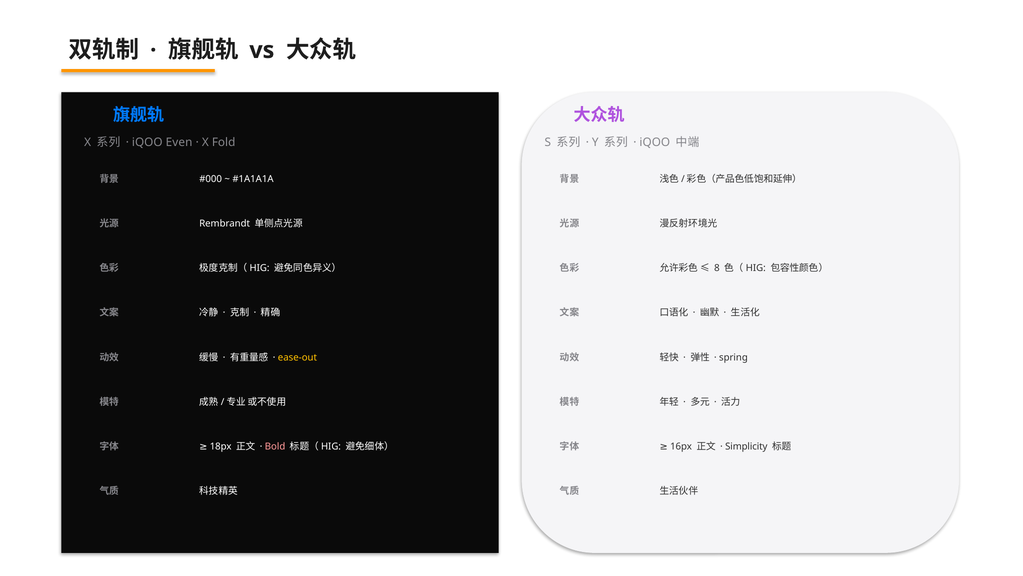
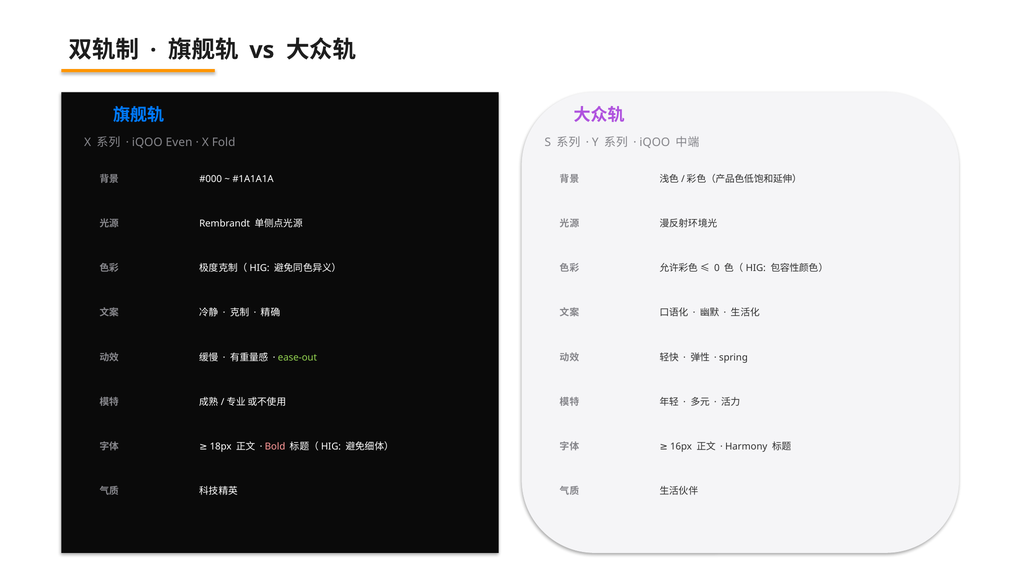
8: 8 -> 0
ease-out colour: yellow -> light green
Simplicity: Simplicity -> Harmony
